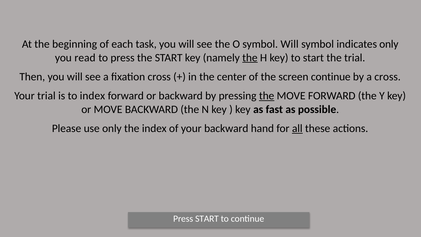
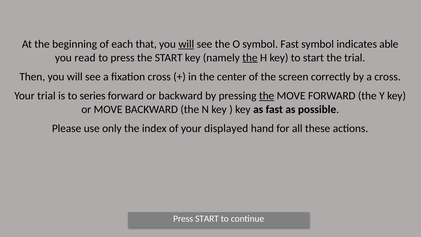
task: task -> that
will at (186, 44) underline: none -> present
symbol Will: Will -> Fast
indicates only: only -> able
screen continue: continue -> correctly
to index: index -> series
your backward: backward -> displayed
all underline: present -> none
